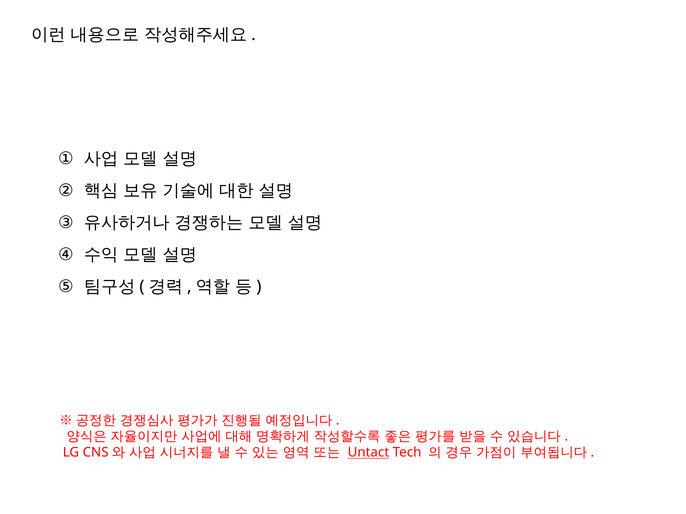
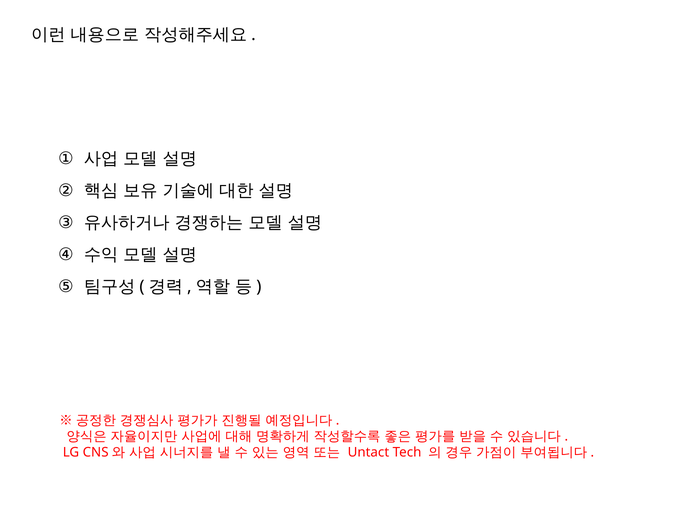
Untact underline: present -> none
